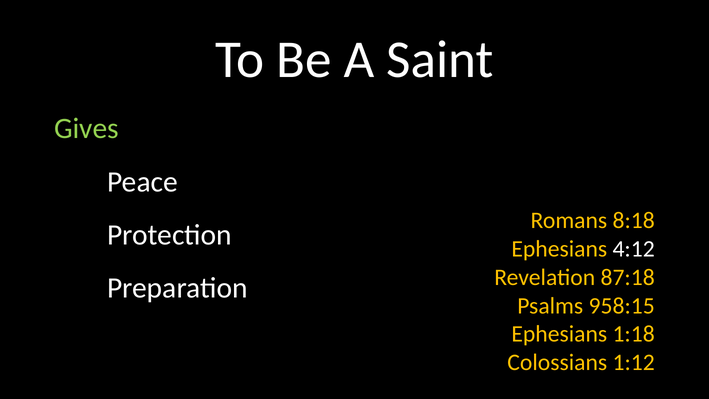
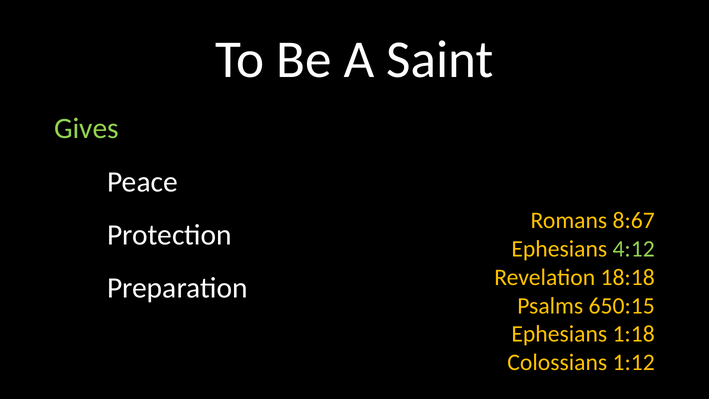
8:18: 8:18 -> 8:67
4:12 colour: white -> light green
87:18: 87:18 -> 18:18
958:15: 958:15 -> 650:15
